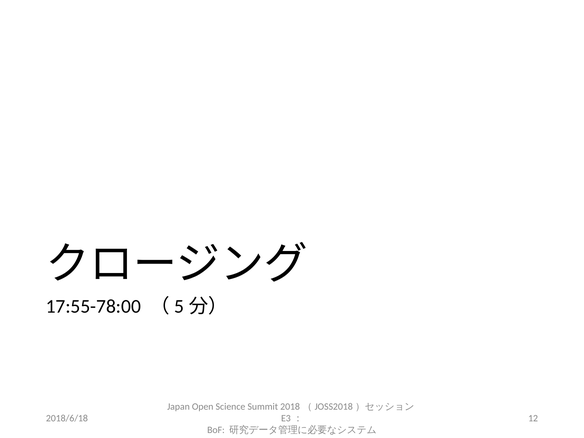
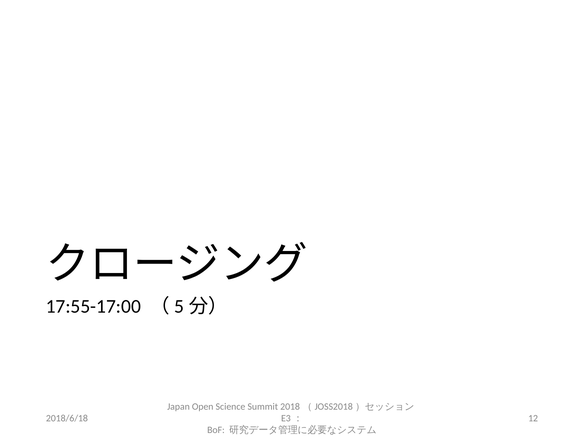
17:55-78:00: 17:55-78:00 -> 17:55-17:00
